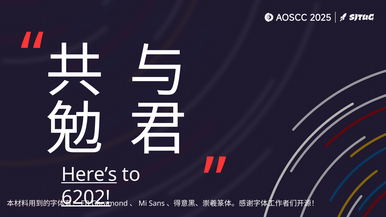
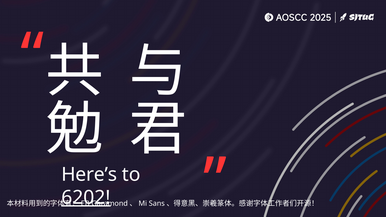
Here’s underline: present -> none
